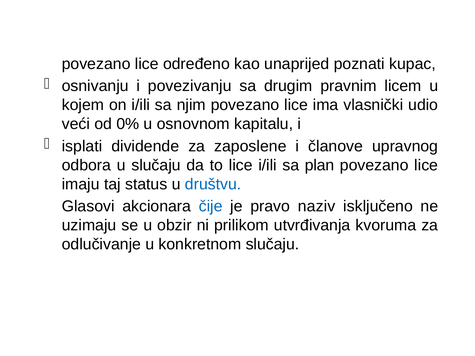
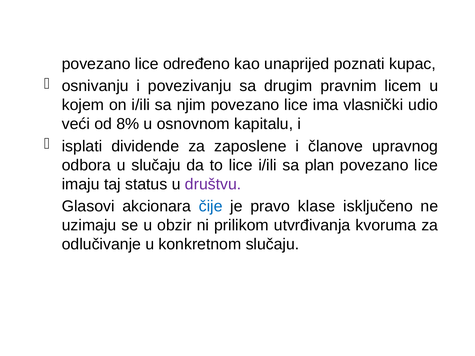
0%: 0% -> 8%
društvu colour: blue -> purple
naziv: naziv -> klase
